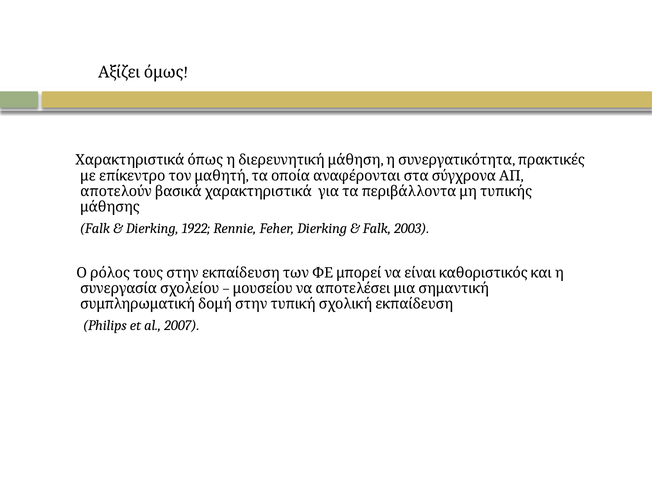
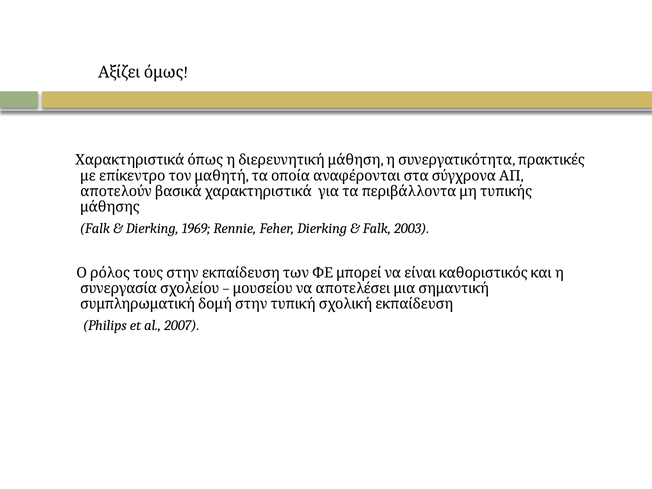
1922: 1922 -> 1969
